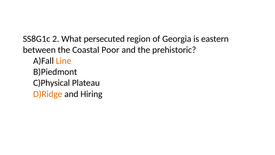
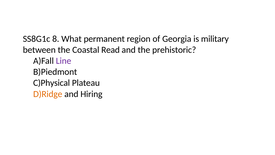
2: 2 -> 8
persecuted: persecuted -> permanent
eastern: eastern -> military
Poor: Poor -> Read
Line colour: orange -> purple
